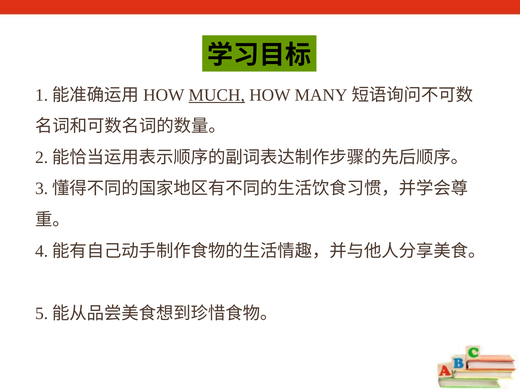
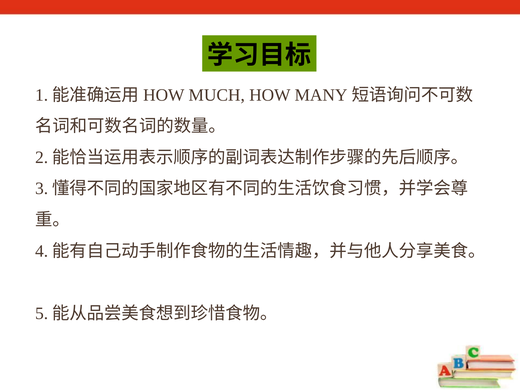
MUCH underline: present -> none
